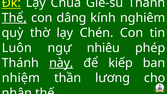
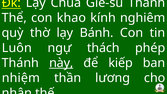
Thể underline: present -> none
dâng: dâng -> khao
Chén: Chén -> Bánh
nhiêu: nhiêu -> thách
